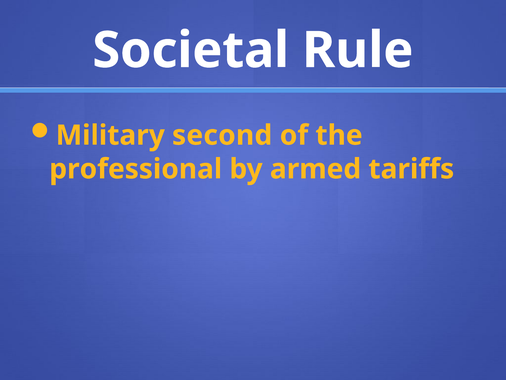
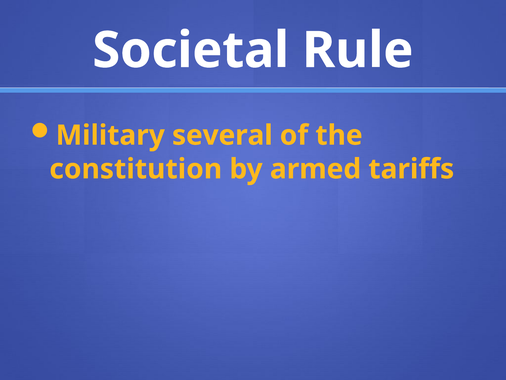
second: second -> several
professional: professional -> constitution
